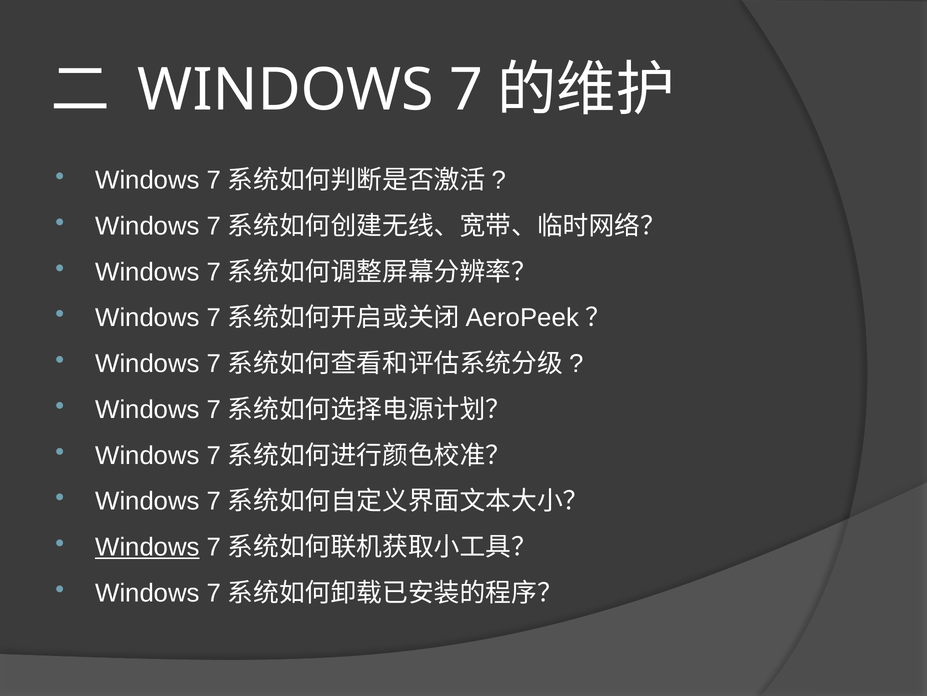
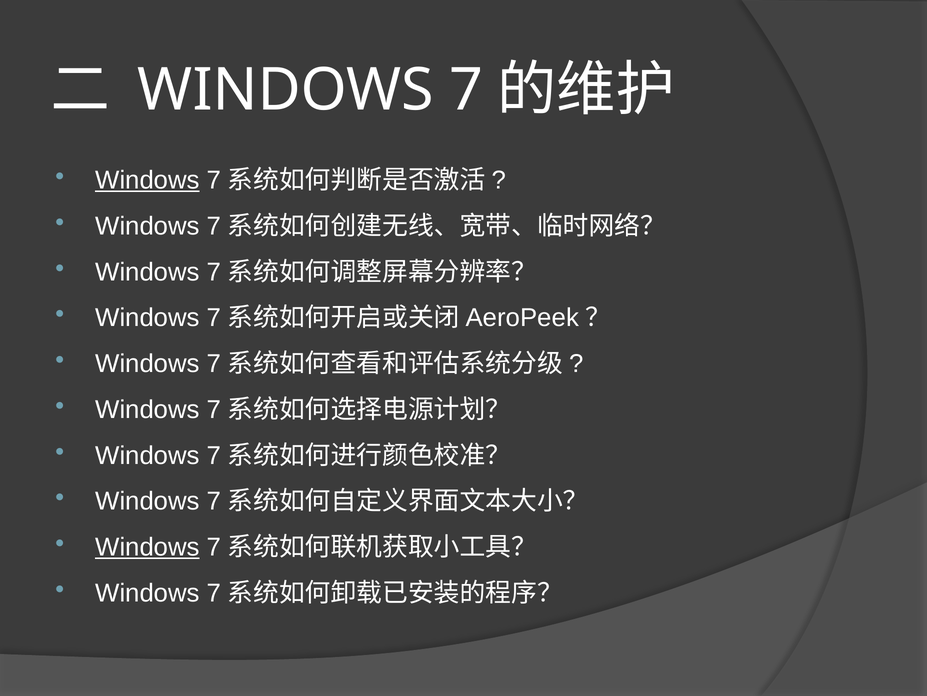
Windows at (147, 180) underline: none -> present
